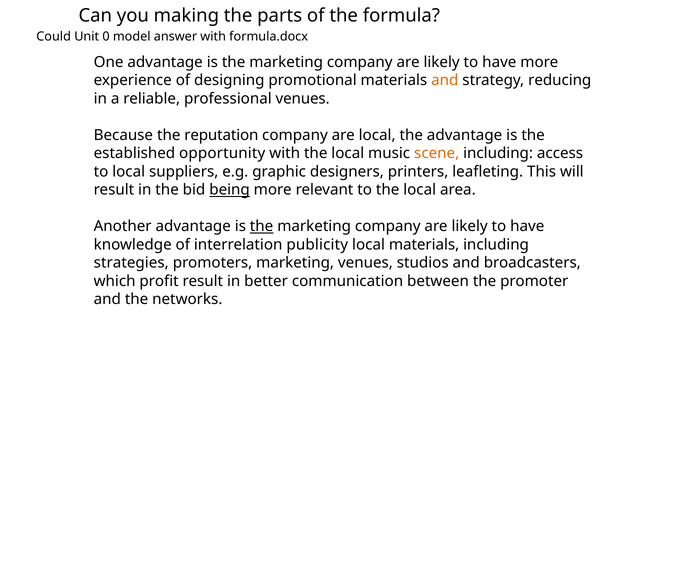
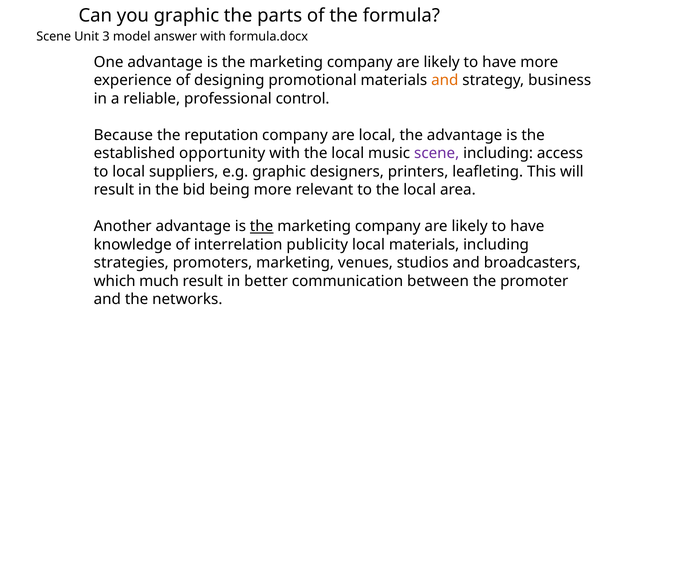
you making: making -> graphic
Could at (54, 37): Could -> Scene
0: 0 -> 3
reducing: reducing -> business
professional venues: venues -> control
scene at (437, 153) colour: orange -> purple
being underline: present -> none
profit: profit -> much
